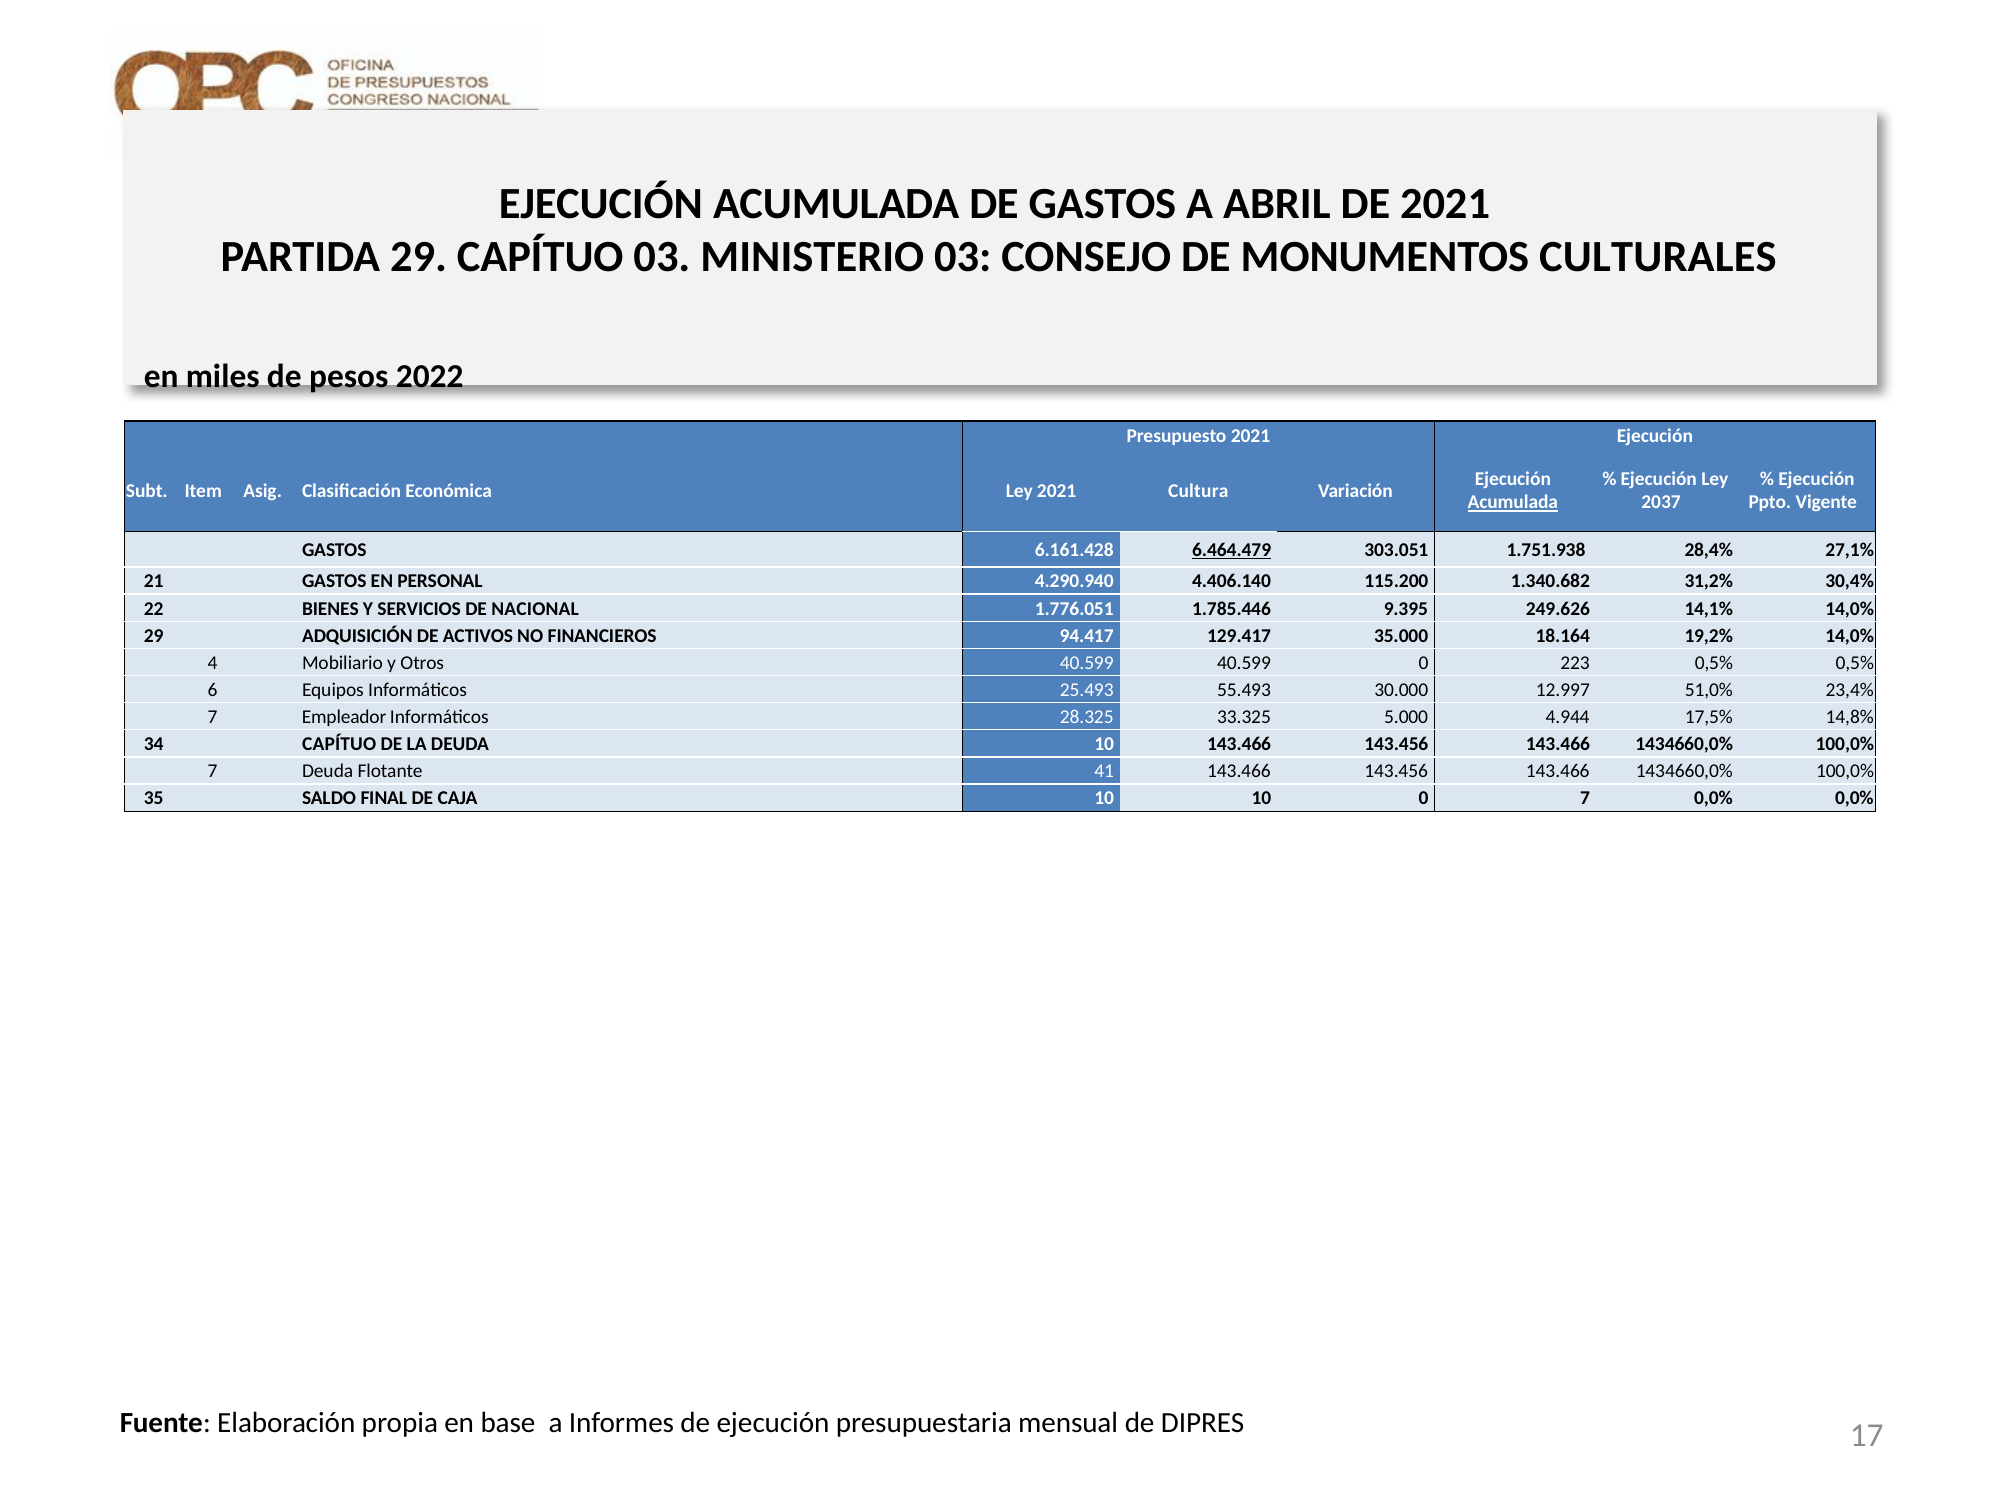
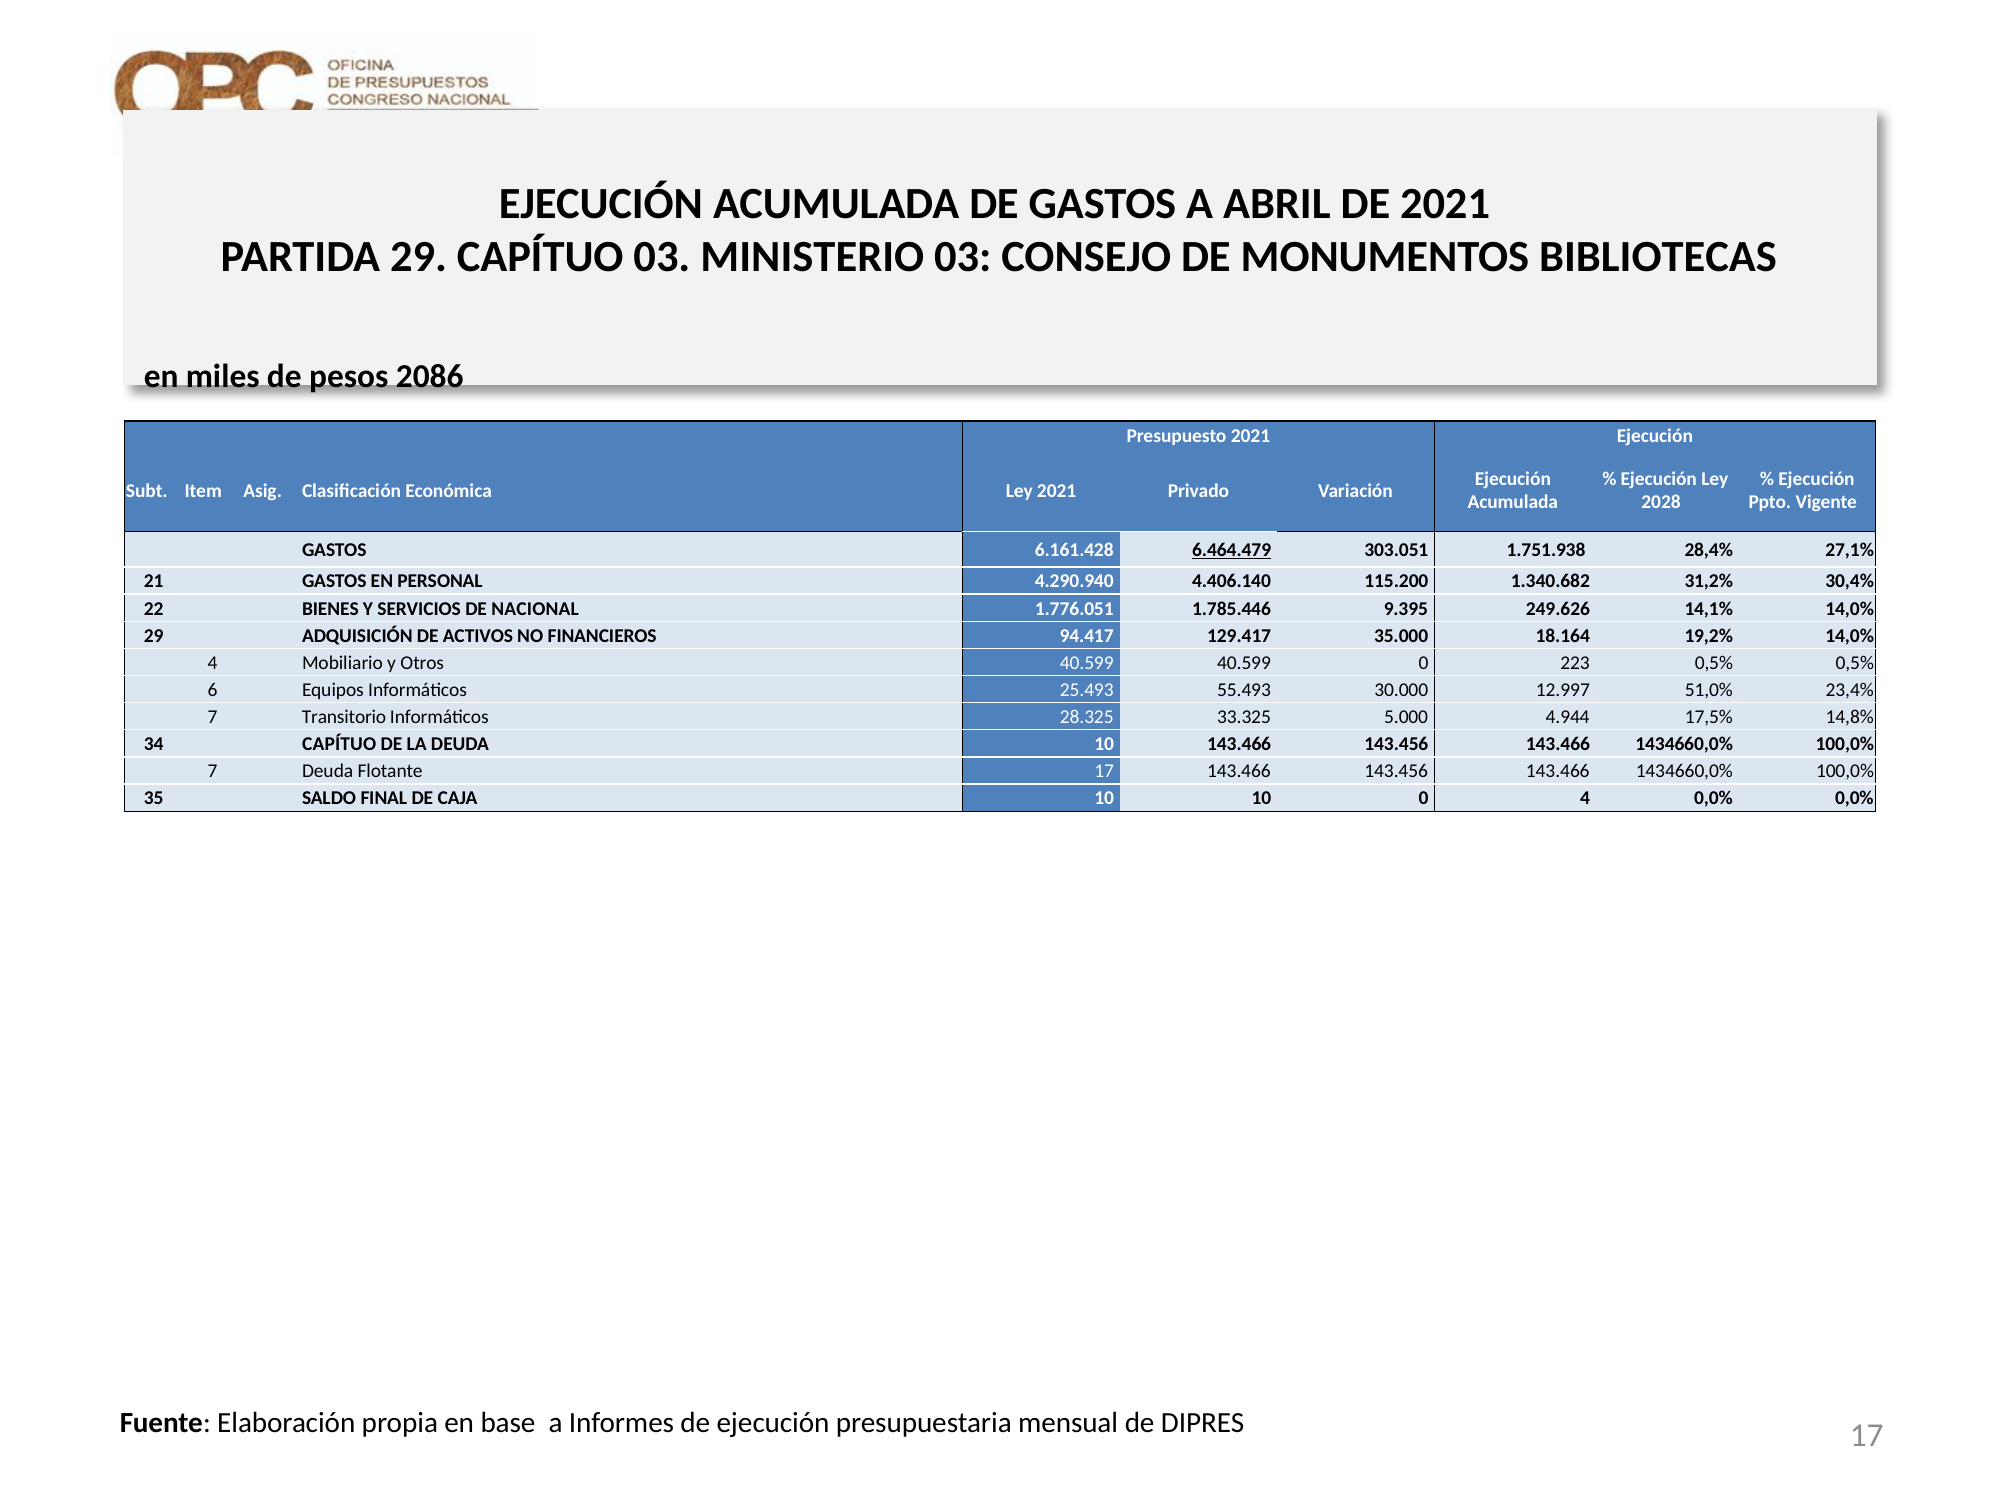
CULTURALES: CULTURALES -> BIBLIOTECAS
2022: 2022 -> 2086
Cultura: Cultura -> Privado
Acumulada at (1513, 503) underline: present -> none
2037: 2037 -> 2028
Empleador: Empleador -> Transitorio
Flotante 41: 41 -> 17
0 7: 7 -> 4
